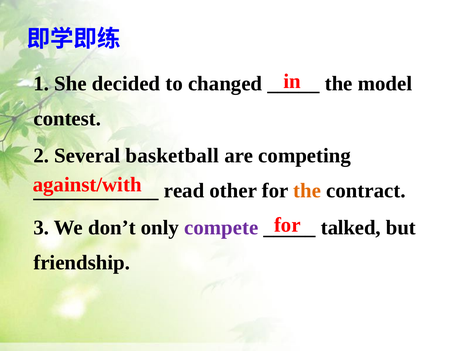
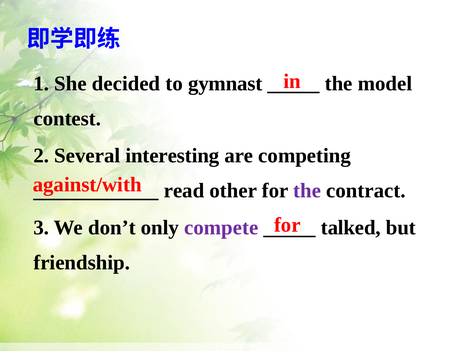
changed: changed -> gymnast
basketball: basketball -> interesting
the at (307, 191) colour: orange -> purple
